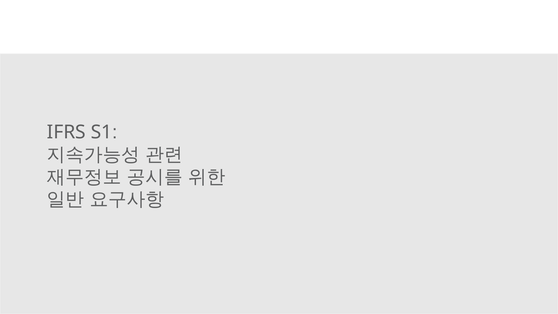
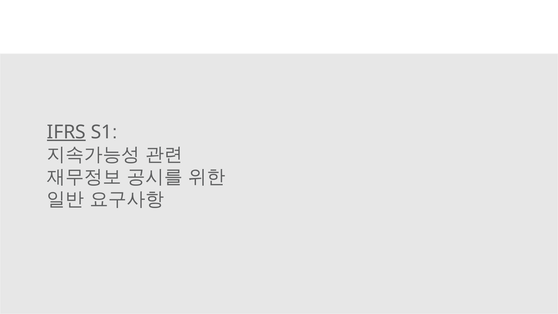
IFRS underline: none -> present
